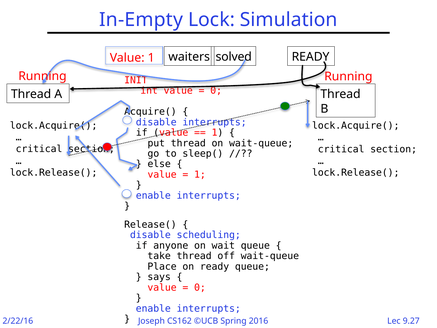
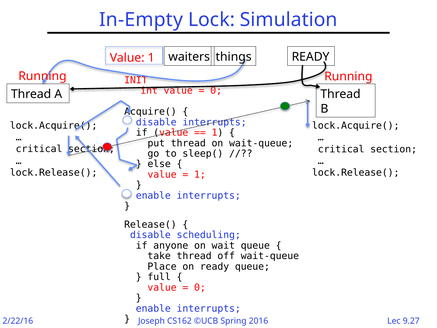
solved: solved -> things
says: says -> full
